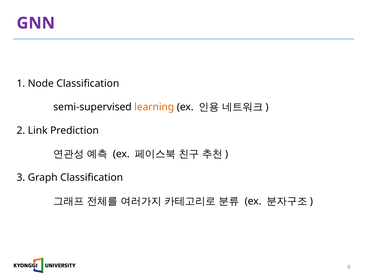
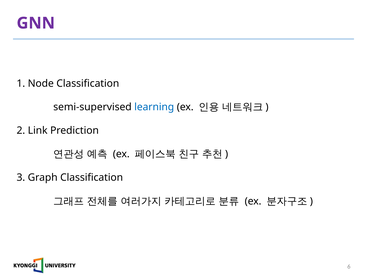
learning colour: orange -> blue
